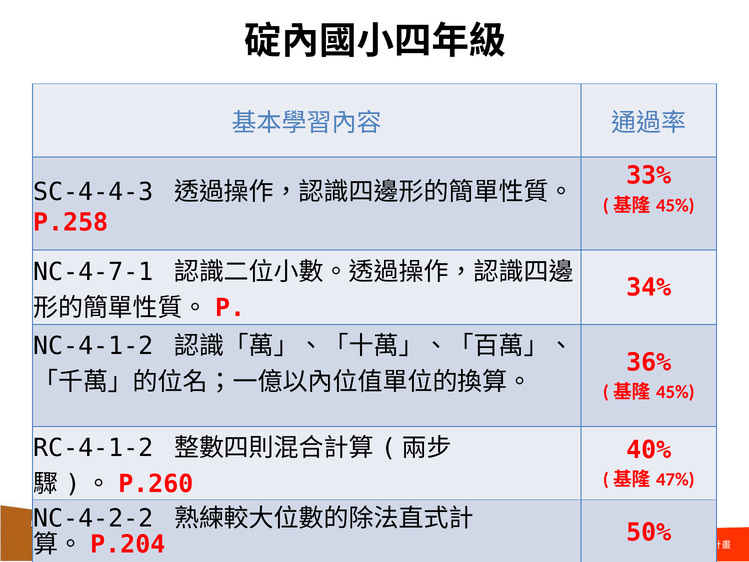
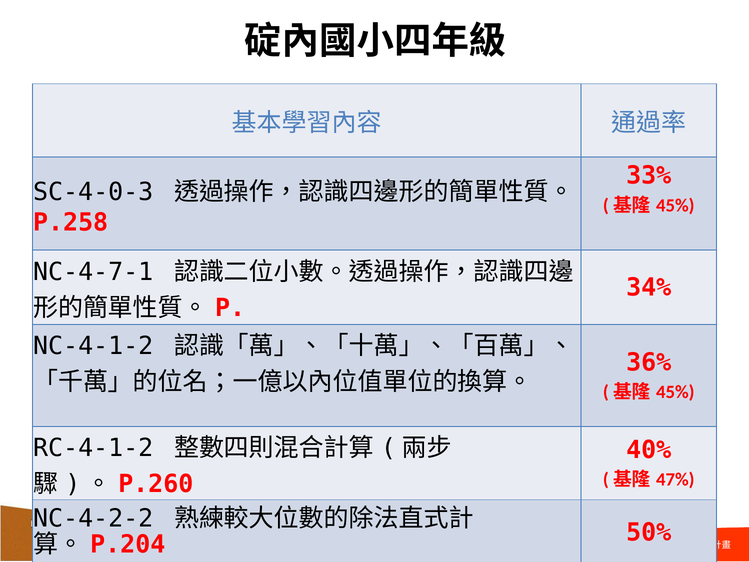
SC-4-4-3: SC-4-4-3 -> SC-4-0-3
